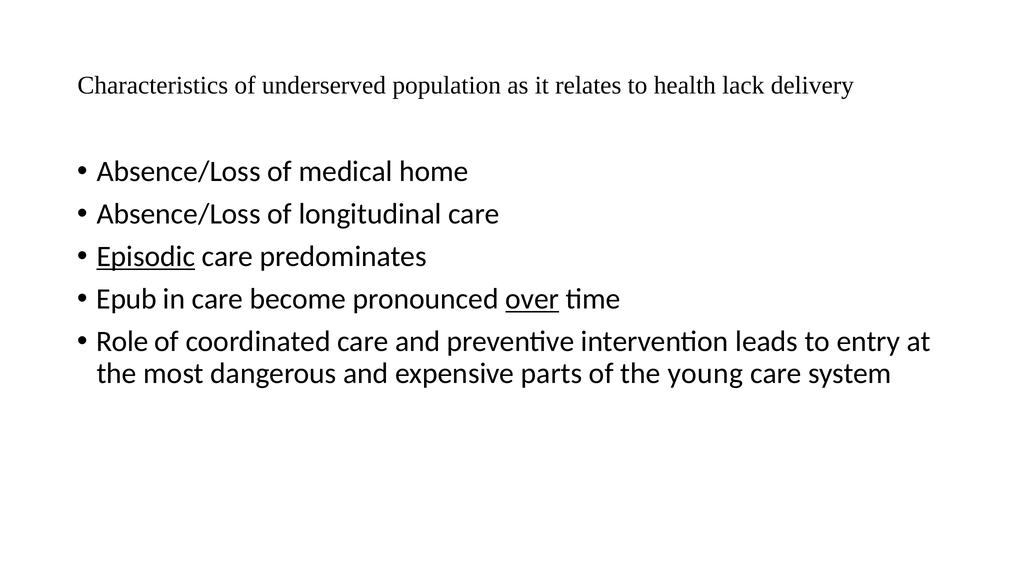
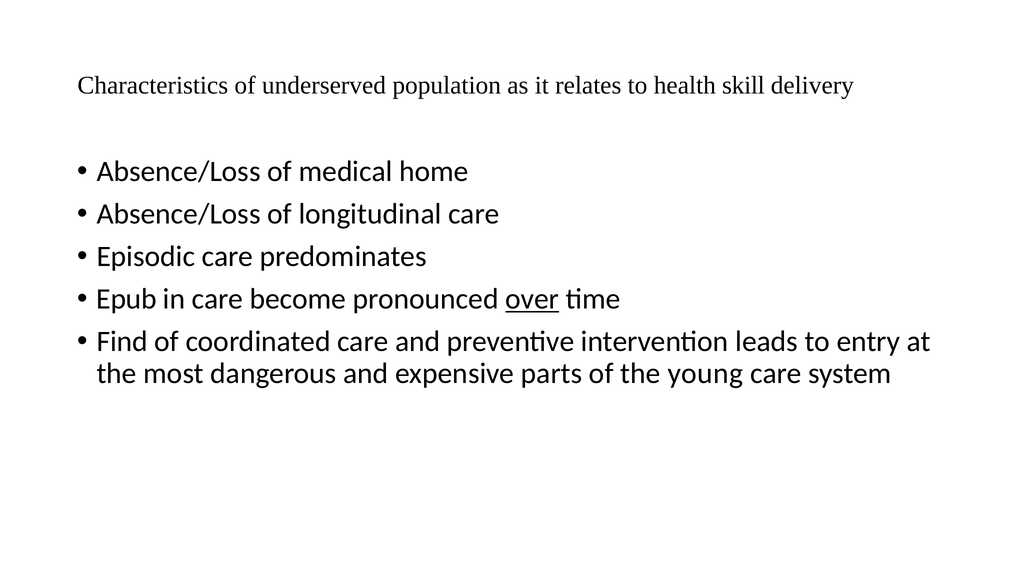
lack: lack -> skill
Episodic underline: present -> none
Role: Role -> Find
